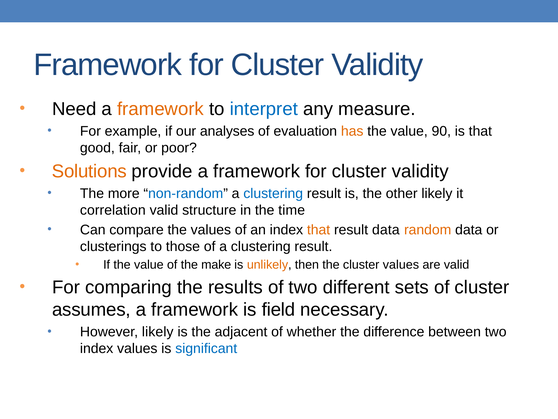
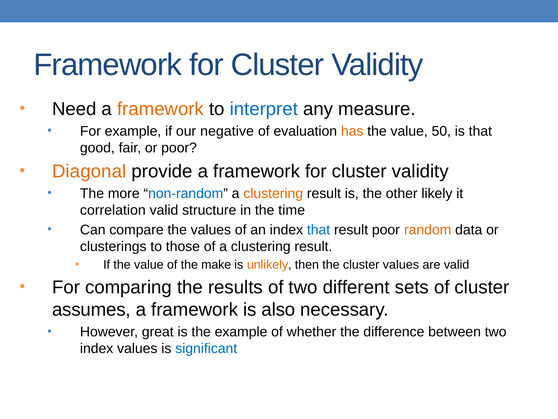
analyses: analyses -> negative
90: 90 -> 50
Solutions: Solutions -> Diagonal
clustering at (273, 193) colour: blue -> orange
that at (319, 229) colour: orange -> blue
result data: data -> poor
field: field -> also
However likely: likely -> great
the adjacent: adjacent -> example
